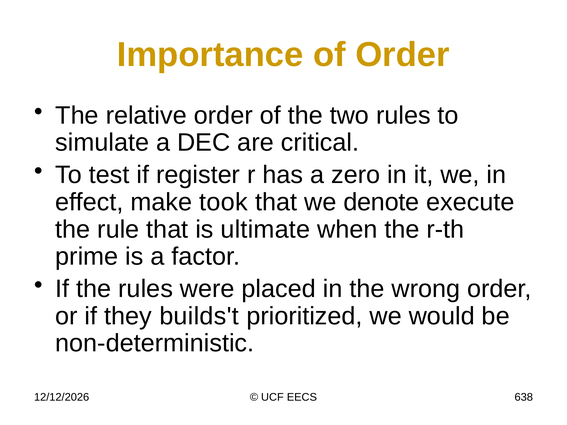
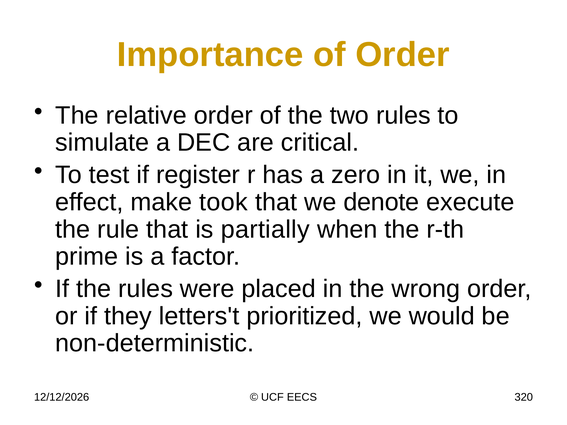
ultimate: ultimate -> partially
builds't: builds't -> letters't
638: 638 -> 320
